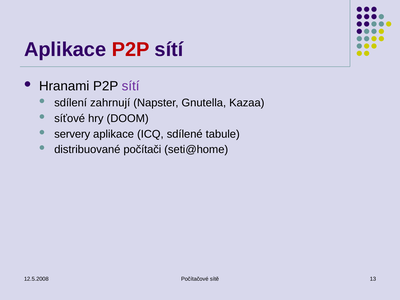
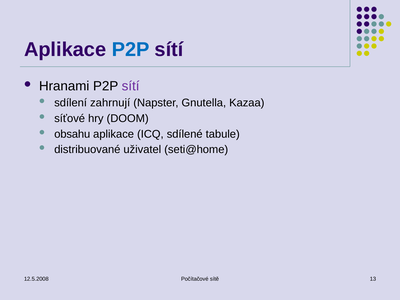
P2P at (131, 49) colour: red -> blue
servery: servery -> obsahu
počítači: počítači -> uživatel
